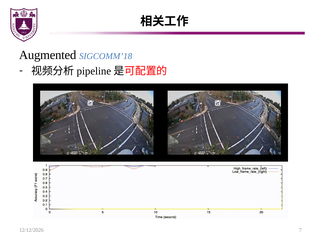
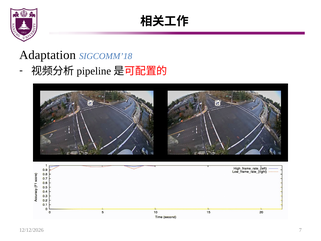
Augmented: Augmented -> Adaptation
